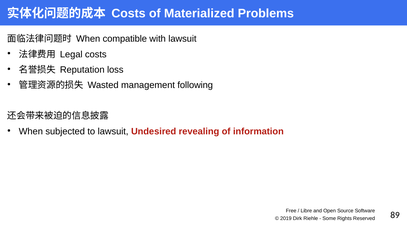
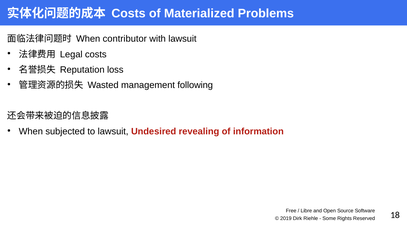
compatible: compatible -> contributor
89: 89 -> 18
